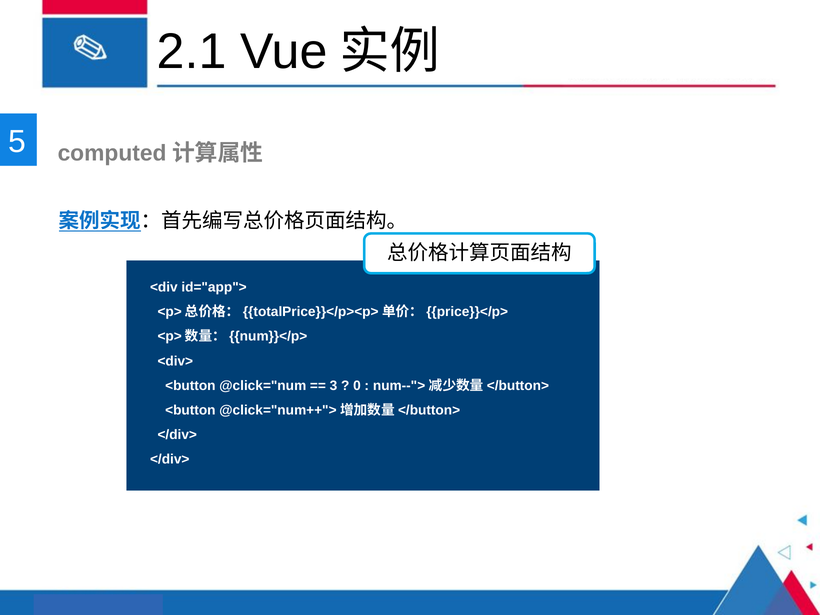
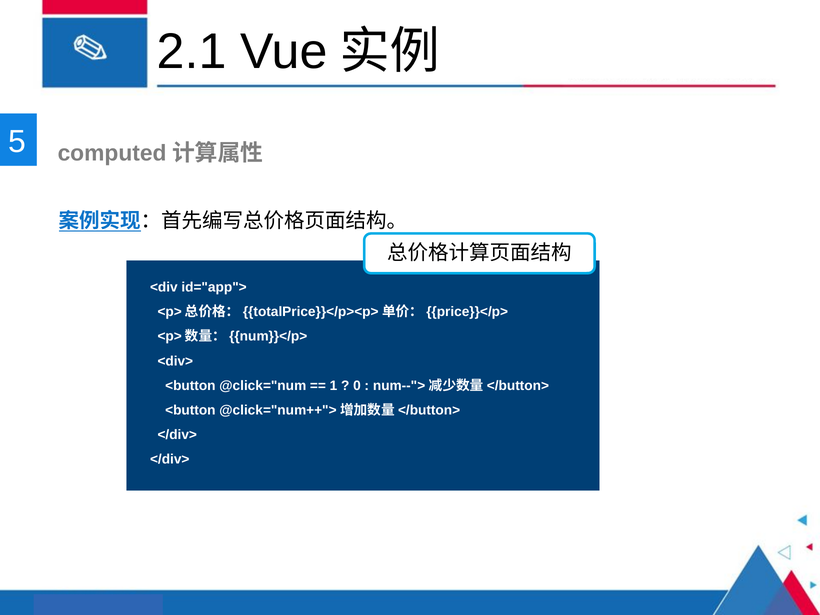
3: 3 -> 1
